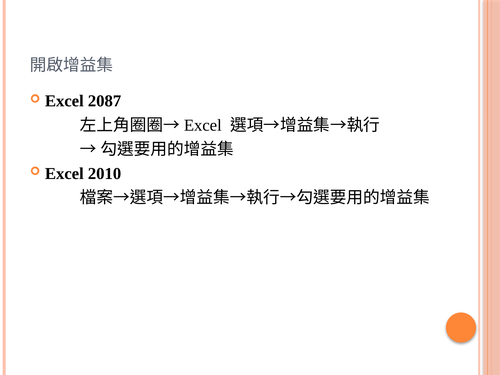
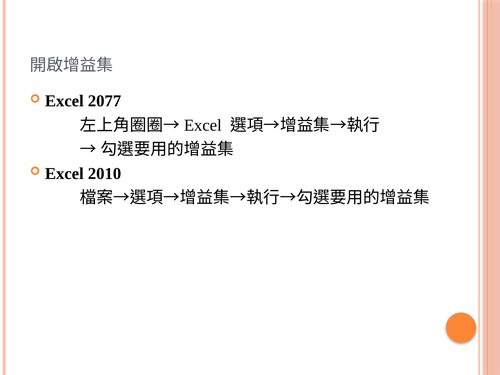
2087: 2087 -> 2077
